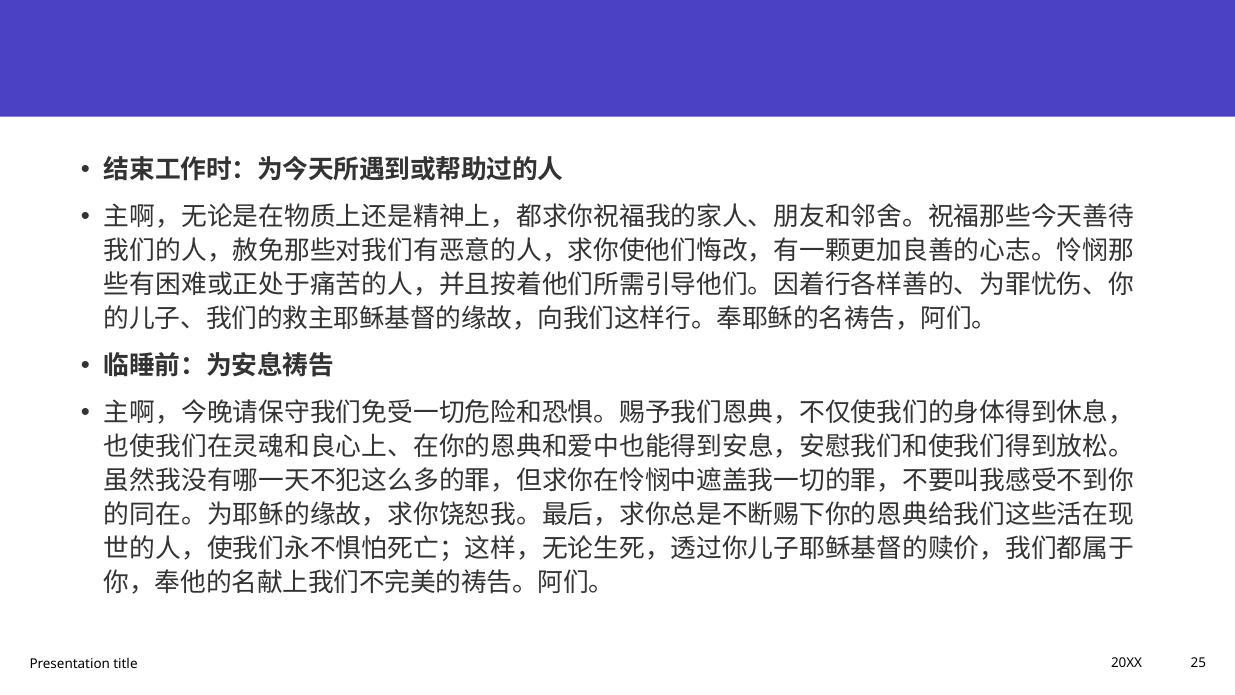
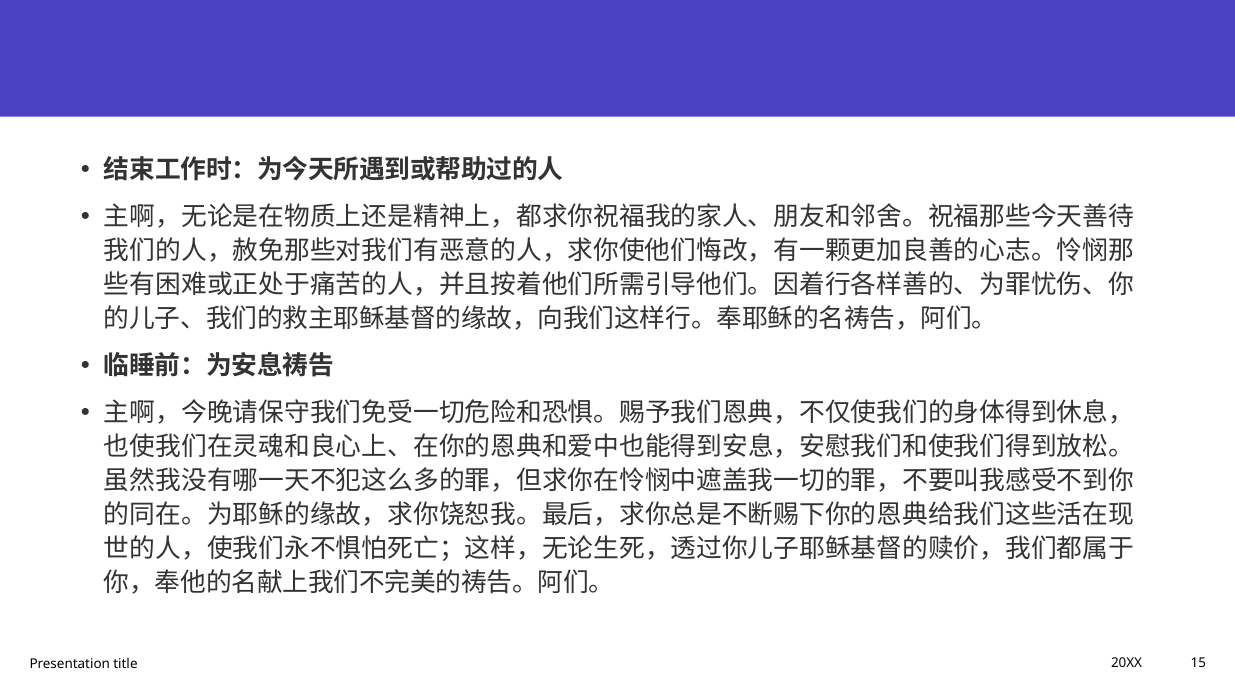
25: 25 -> 15
